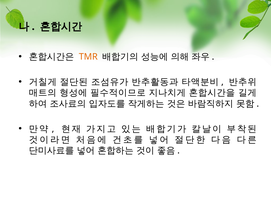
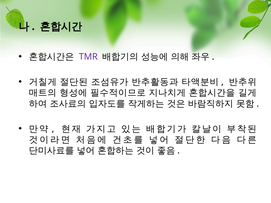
TMR colour: orange -> purple
